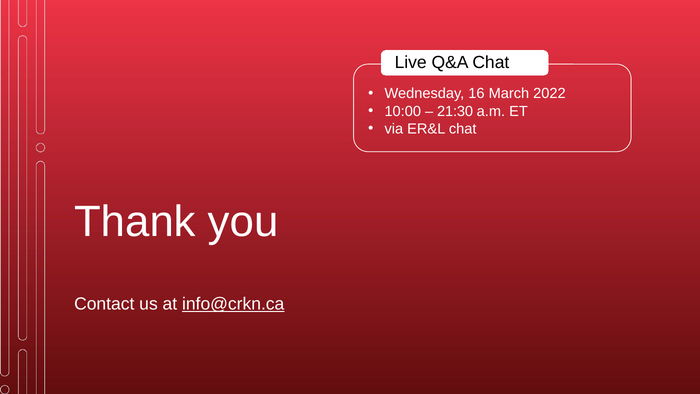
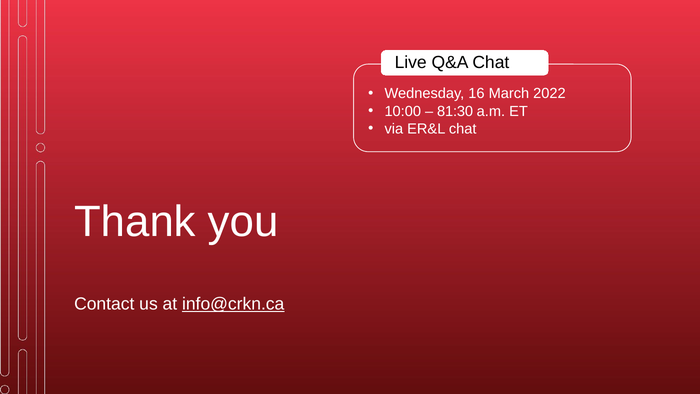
21:30: 21:30 -> 81:30
